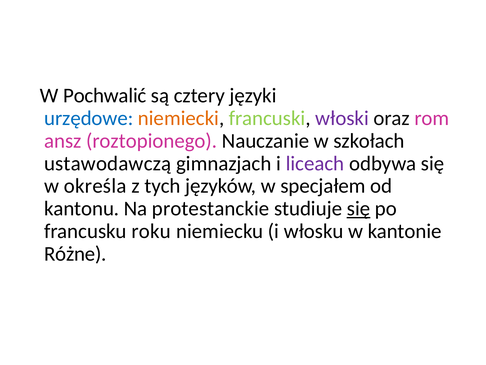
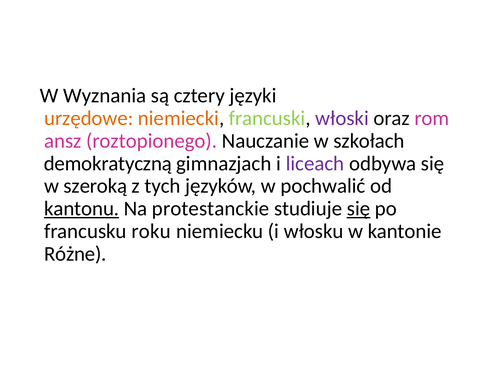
Pochwalić: Pochwalić -> Wyznania
urzędowe colour: blue -> orange
ustawodawczą: ustawodawczą -> demokratyczną
określa: określa -> szeroką
specjałem: specjałem -> pochwalić
kantonu underline: none -> present
